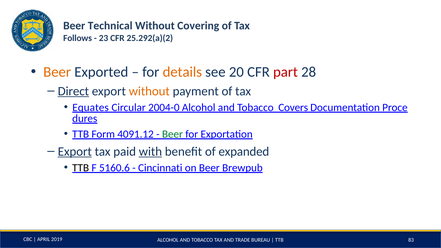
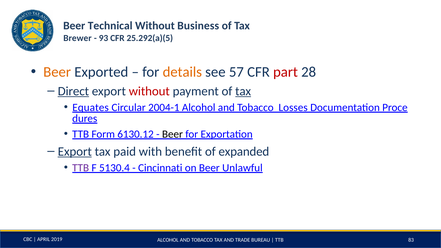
Covering: Covering -> Business
Follows: Follows -> Brewer
23: 23 -> 93
25.292(a)(2: 25.292(a)(2 -> 25.292(a)(5
20: 20 -> 57
without at (149, 91) colour: orange -> red
tax at (243, 91) underline: none -> present
2004-0: 2004-0 -> 2004-1
Covers: Covers -> Losses
4091.12: 4091.12 -> 6130.12
Beer at (172, 134) colour: green -> black
with underline: present -> none
TTB at (81, 168) colour: black -> purple
5160.6: 5160.6 -> 5130.4
Brewpub: Brewpub -> Unlawful
